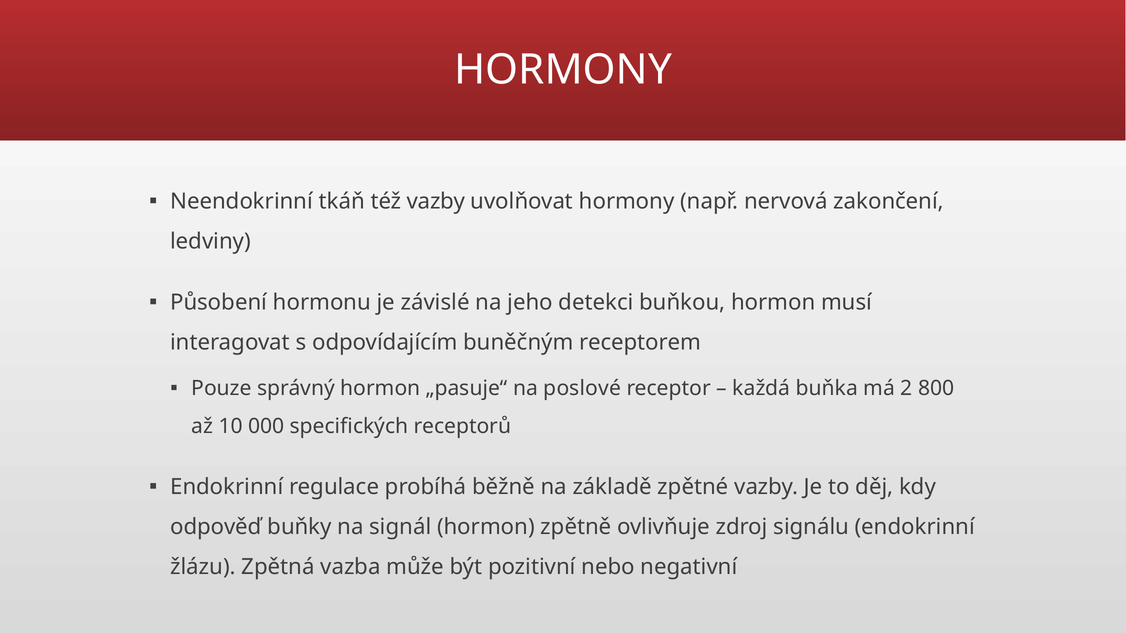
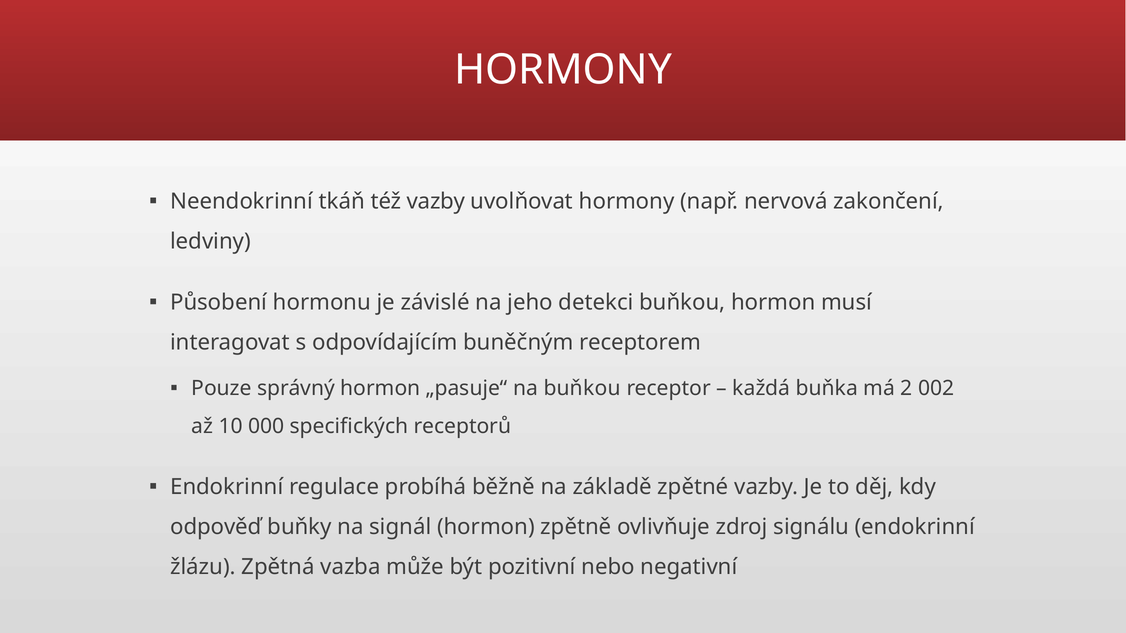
na poslové: poslové -> buňkou
800: 800 -> 002
